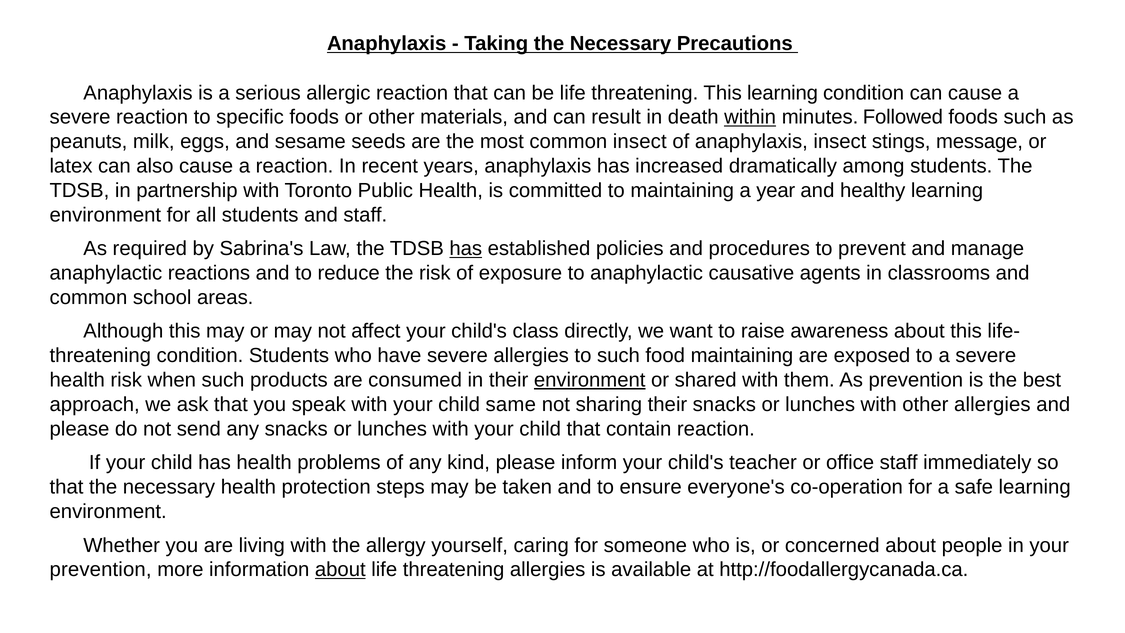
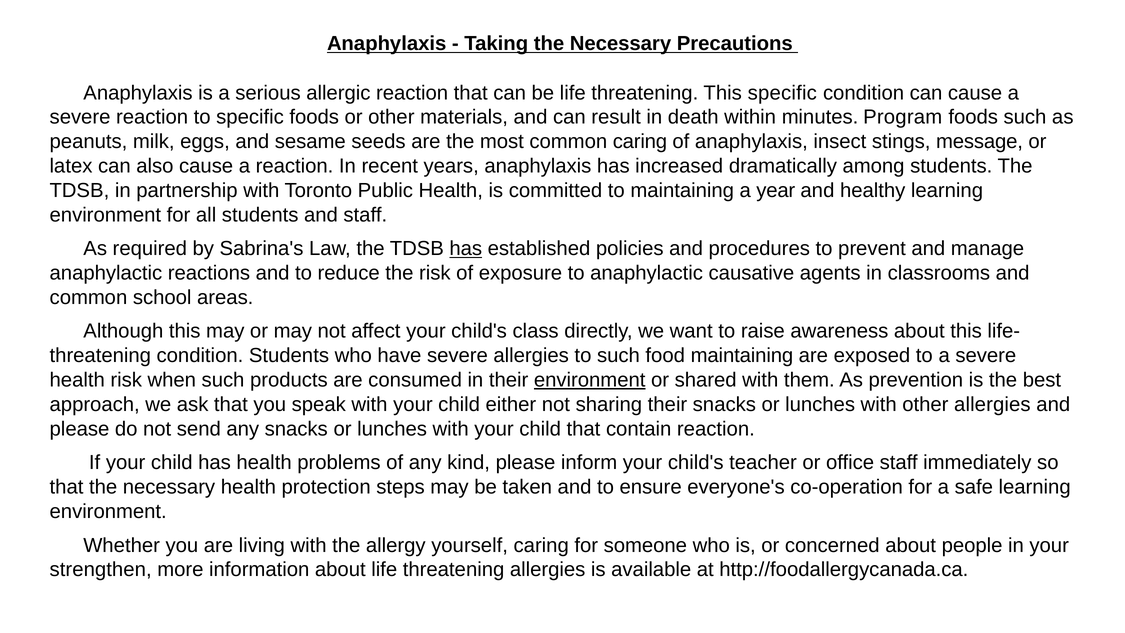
This learning: learning -> specific
within underline: present -> none
Followed: Followed -> Program
common insect: insect -> caring
same: same -> either
prevention at (101, 570): prevention -> strengthen
about at (340, 570) underline: present -> none
